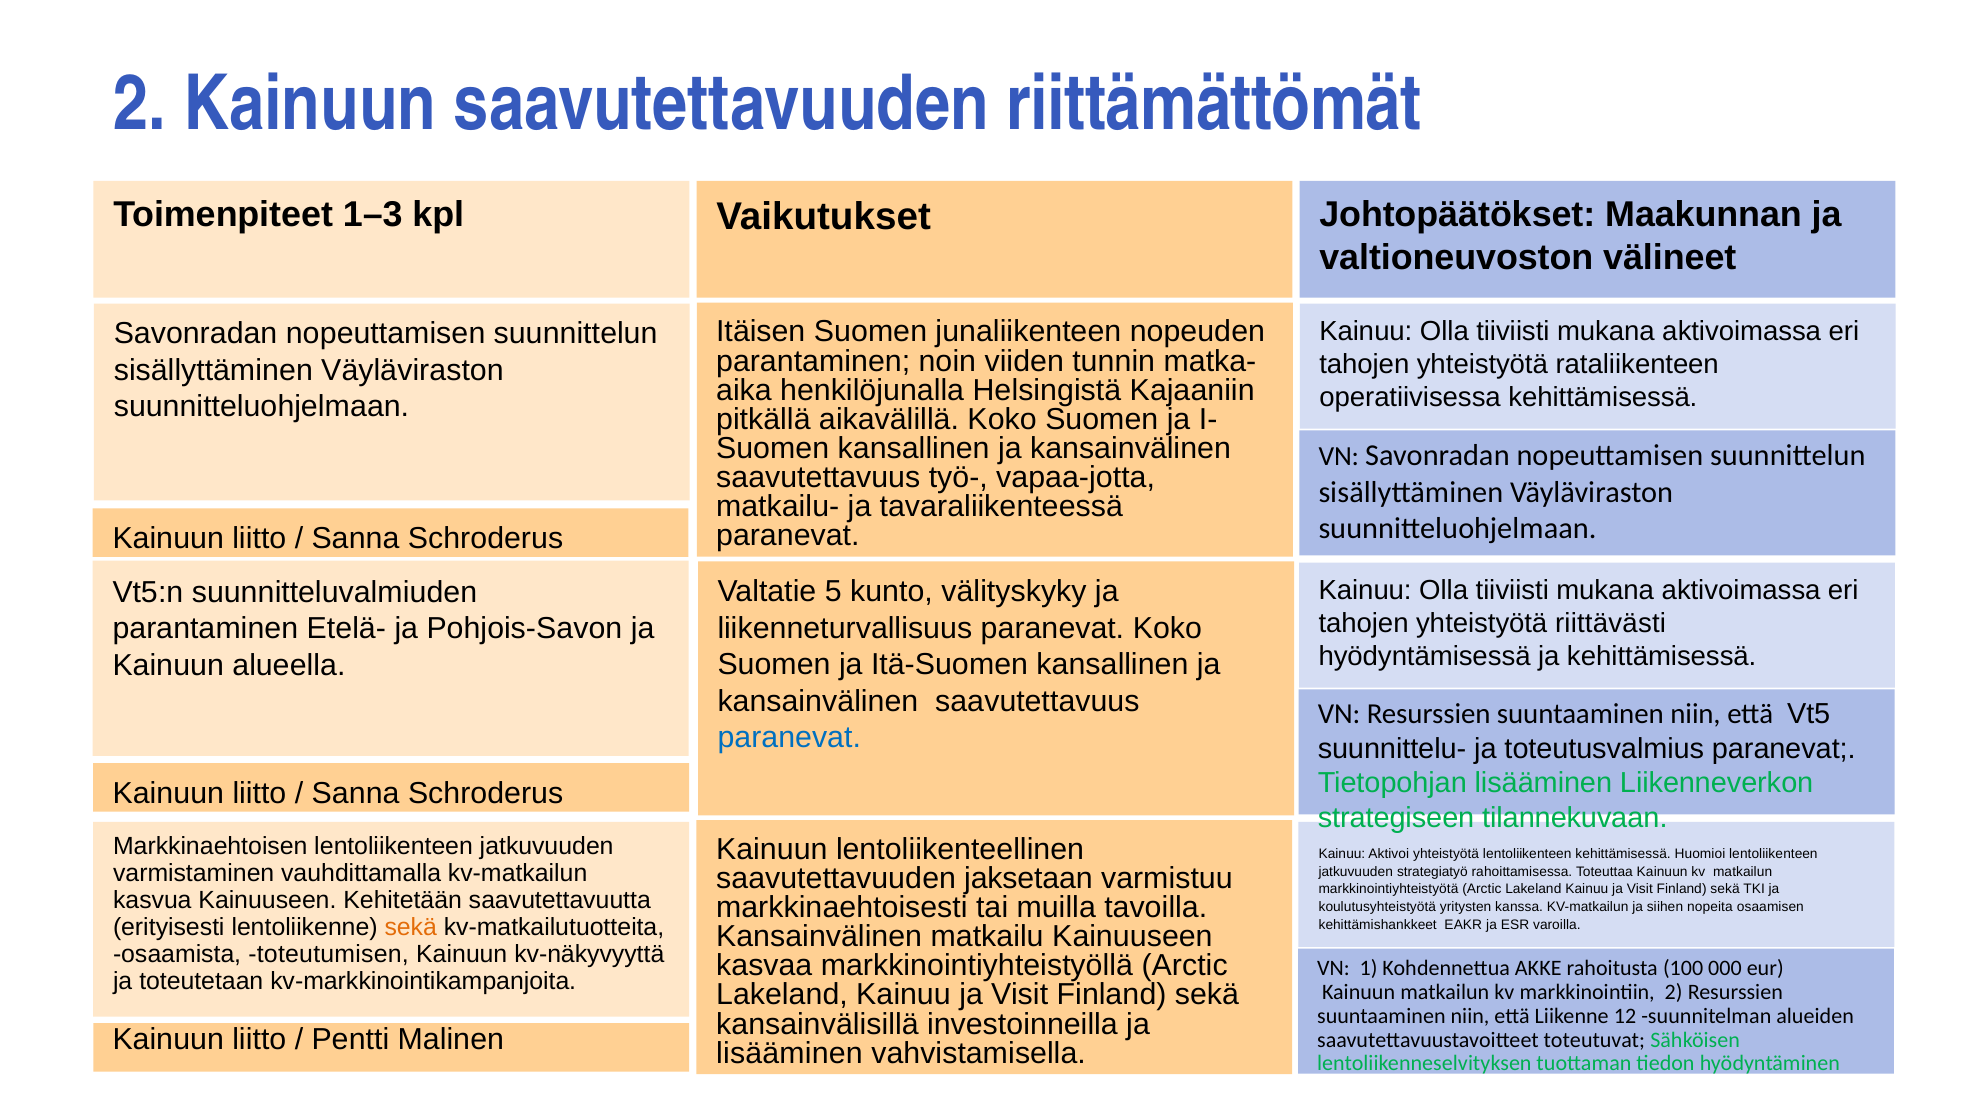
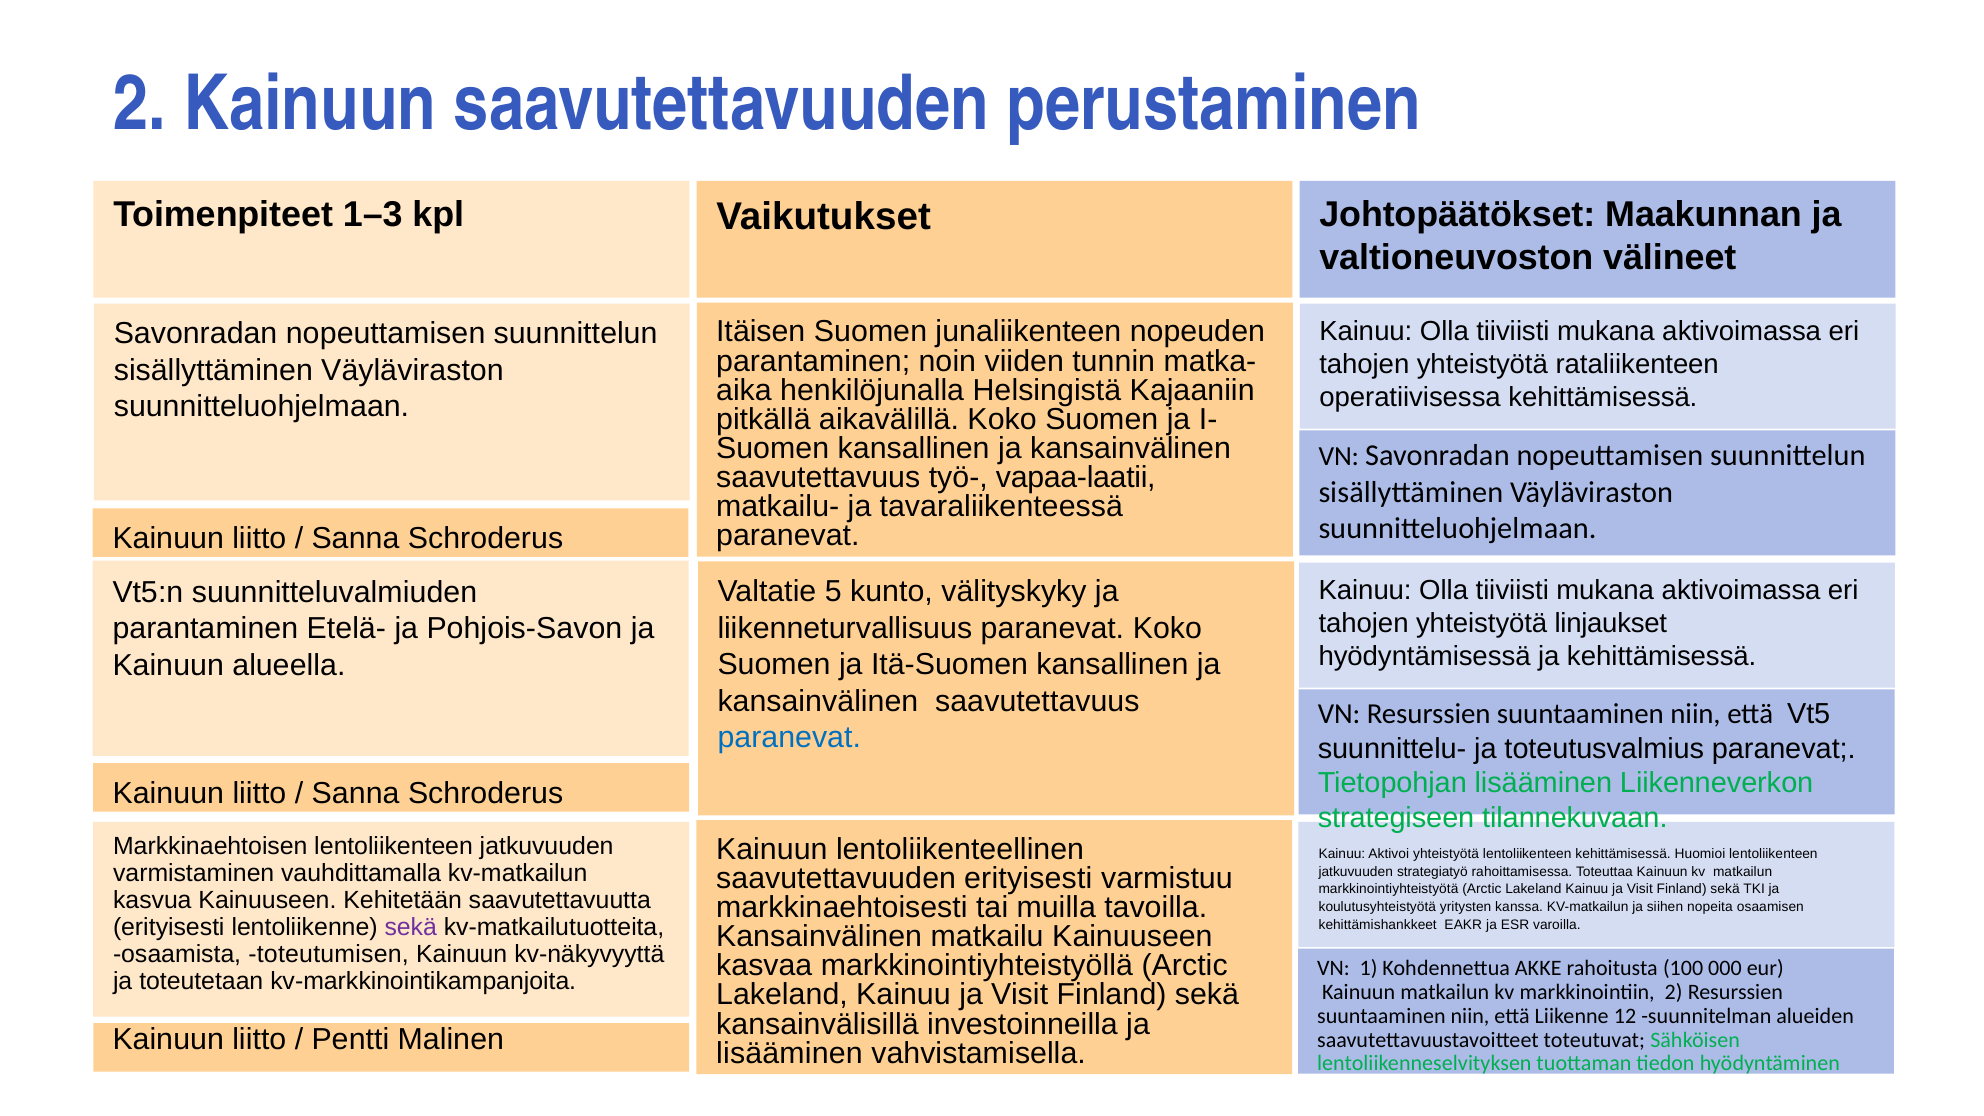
riittämättömät: riittämättömät -> perustaminen
vapaa-jotta: vapaa-jotta -> vapaa-laatii
riittävästi: riittävästi -> linjaukset
saavutettavuuden jaksetaan: jaksetaan -> erityisesti
sekä at (411, 927) colour: orange -> purple
